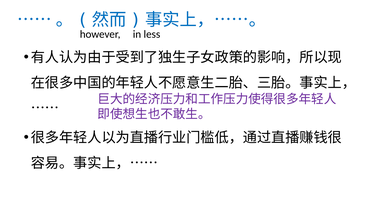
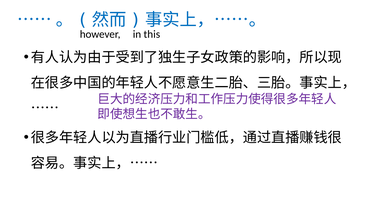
less: less -> this
